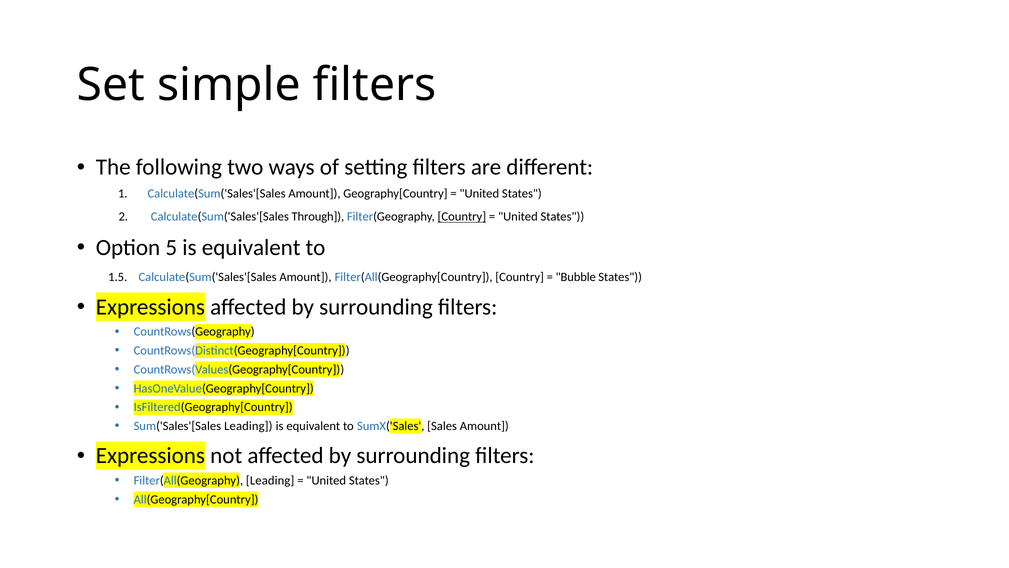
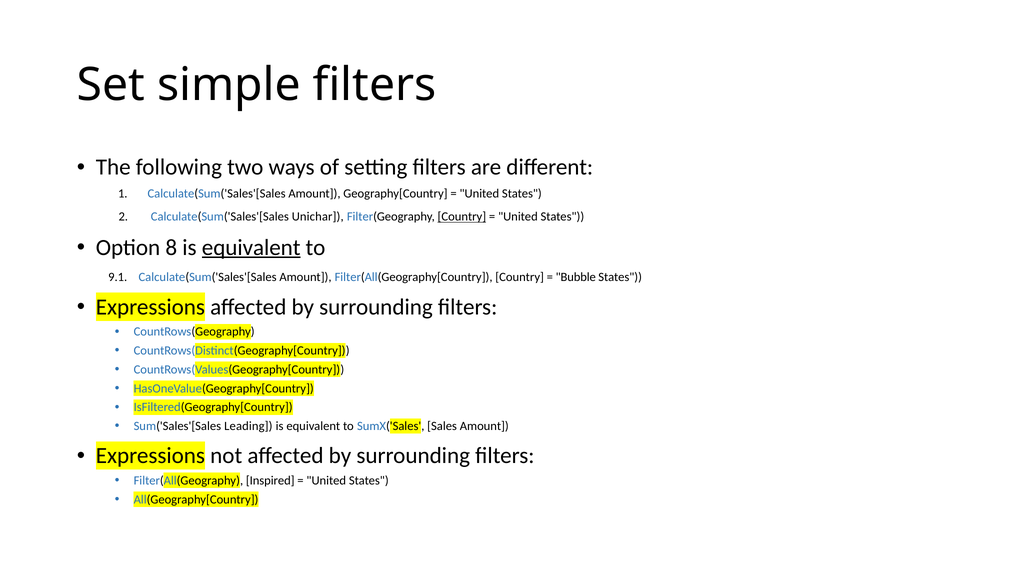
Through: Through -> Unichar
5: 5 -> 8
equivalent at (251, 247) underline: none -> present
1.5: 1.5 -> 9.1
Filter(All(Geography Leading: Leading -> Inspired
